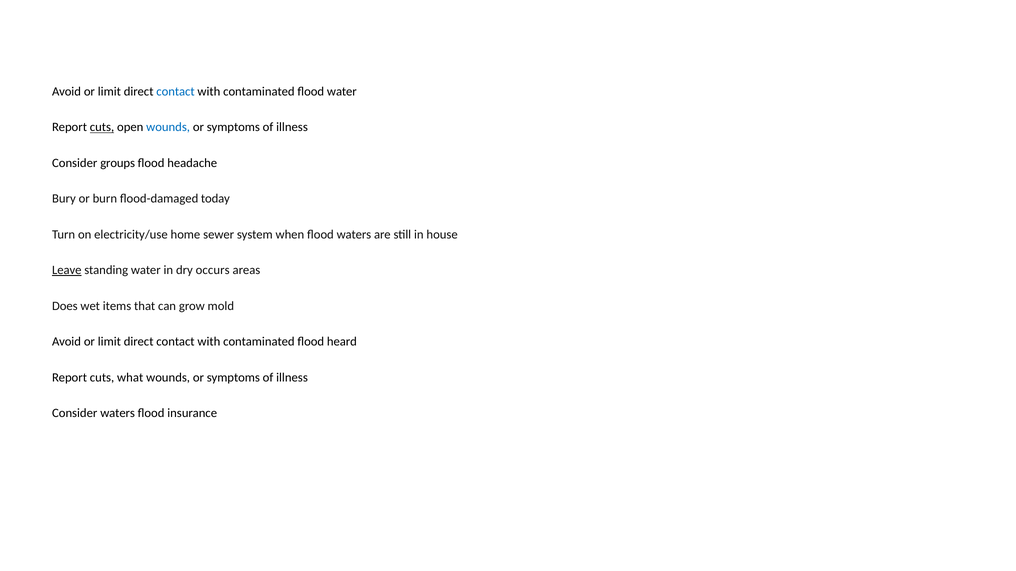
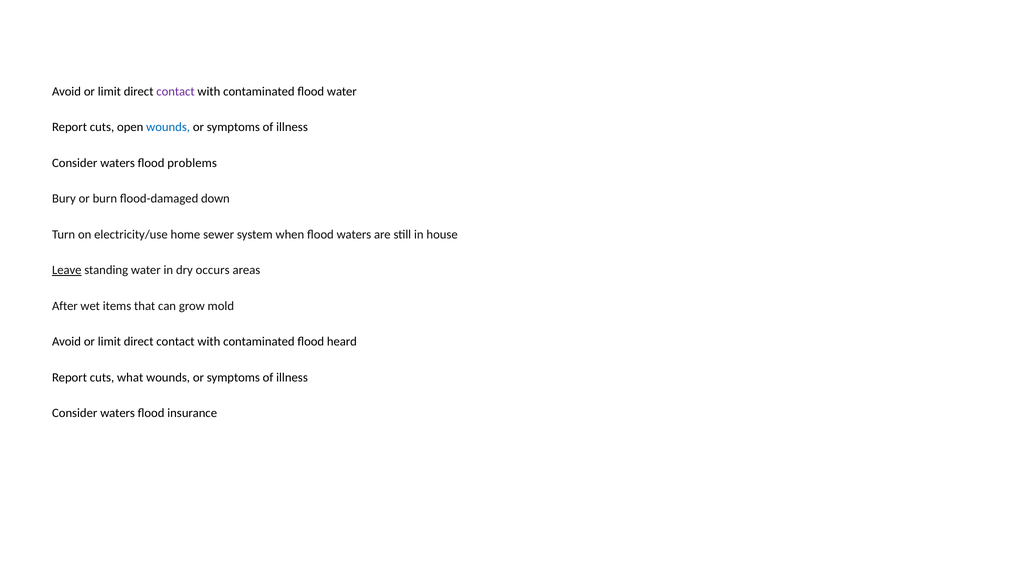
contact at (176, 92) colour: blue -> purple
cuts at (102, 127) underline: present -> none
groups at (118, 163): groups -> waters
headache: headache -> problems
today: today -> down
Does: Does -> After
